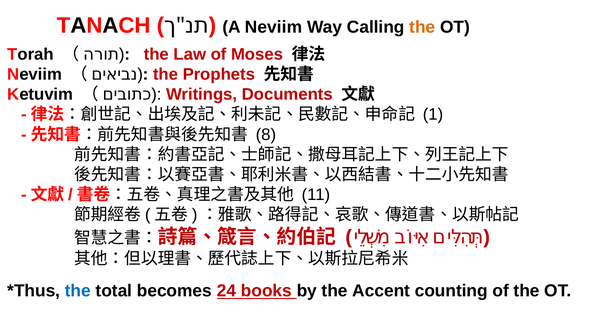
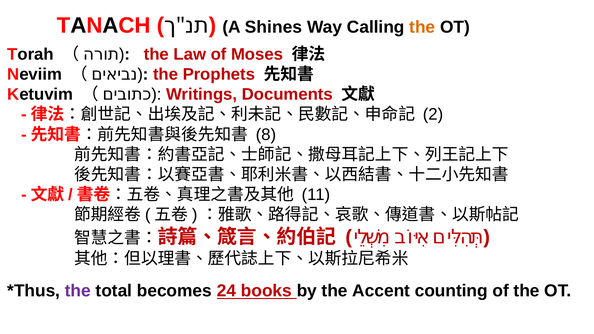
A Neviim: Neviim -> Shines
1: 1 -> 2
the at (78, 291) colour: blue -> purple
